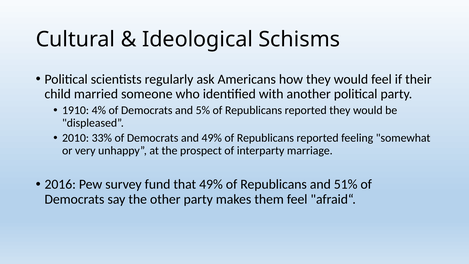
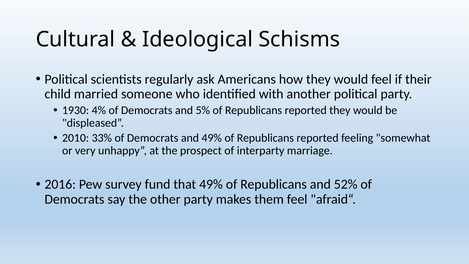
1910: 1910 -> 1930
51%: 51% -> 52%
